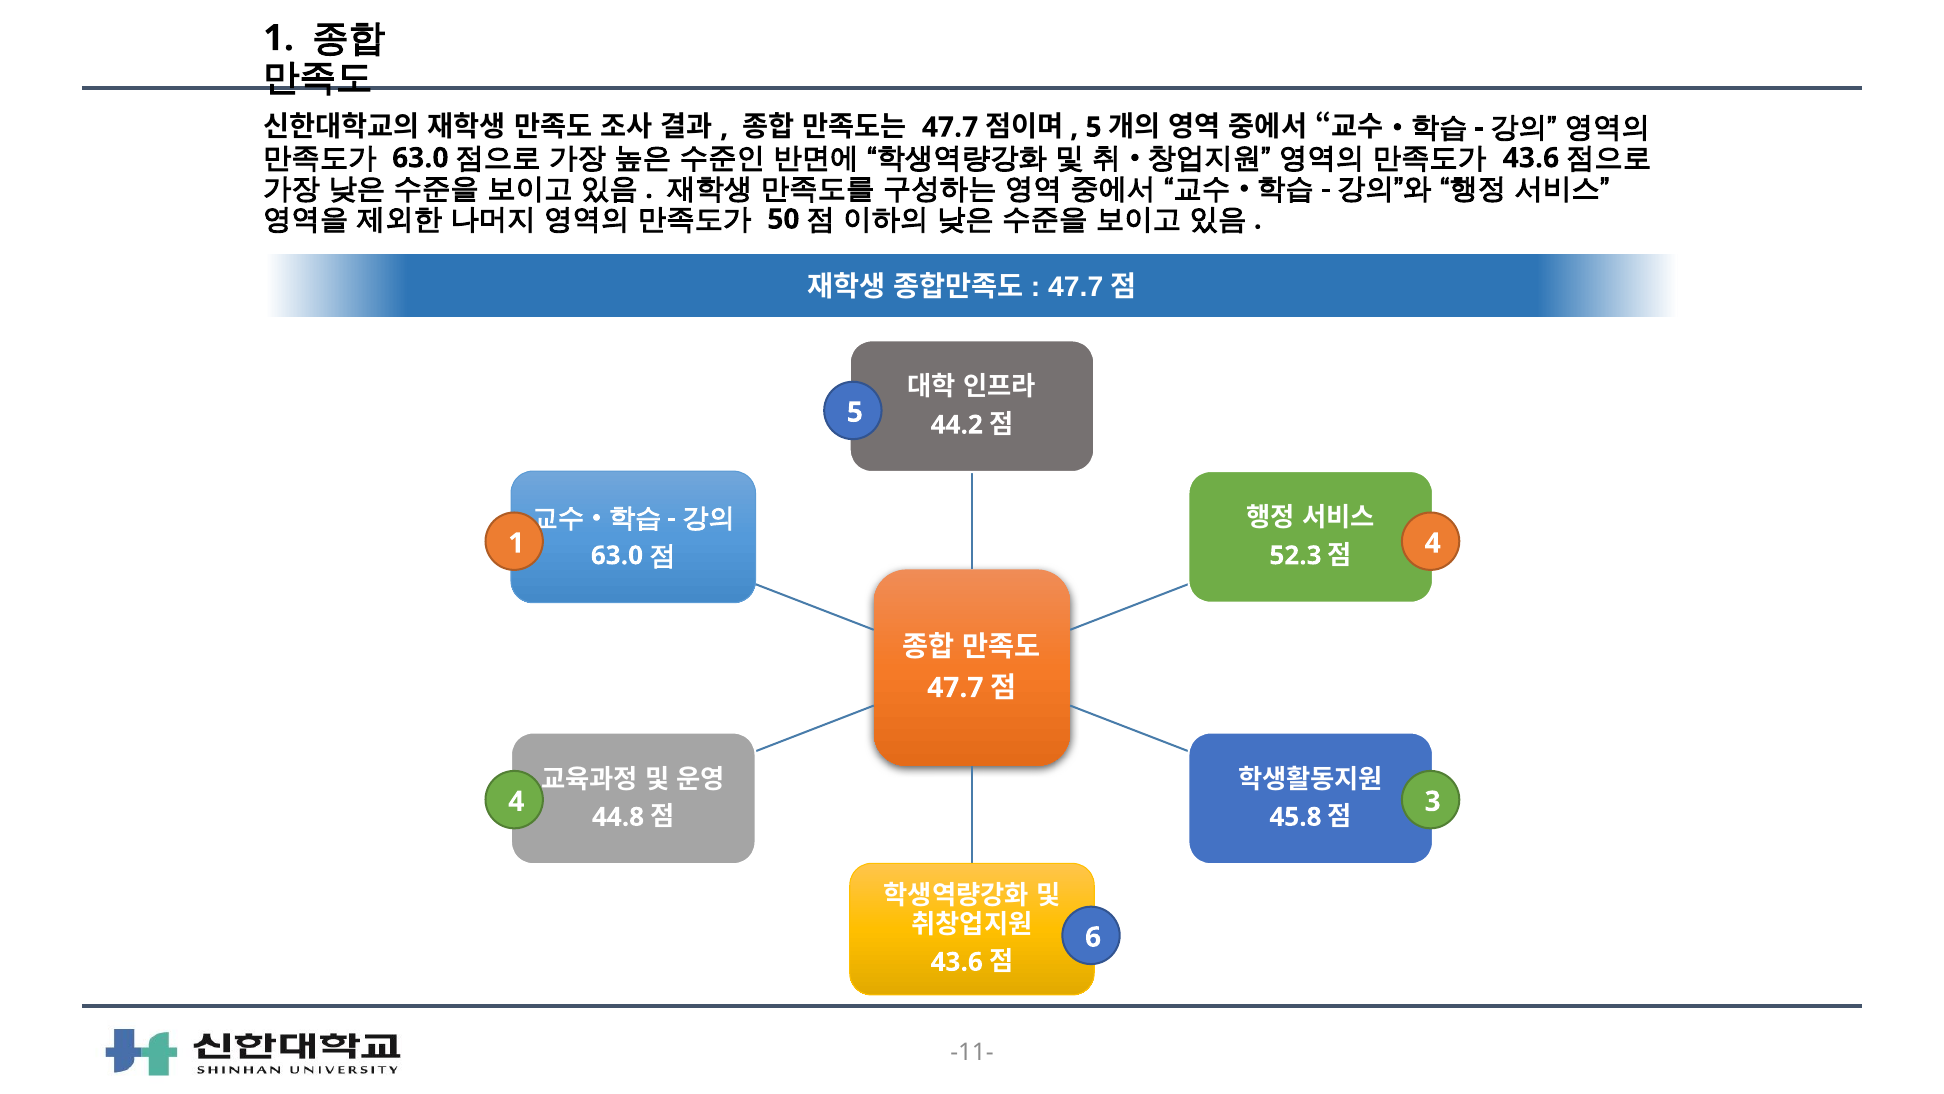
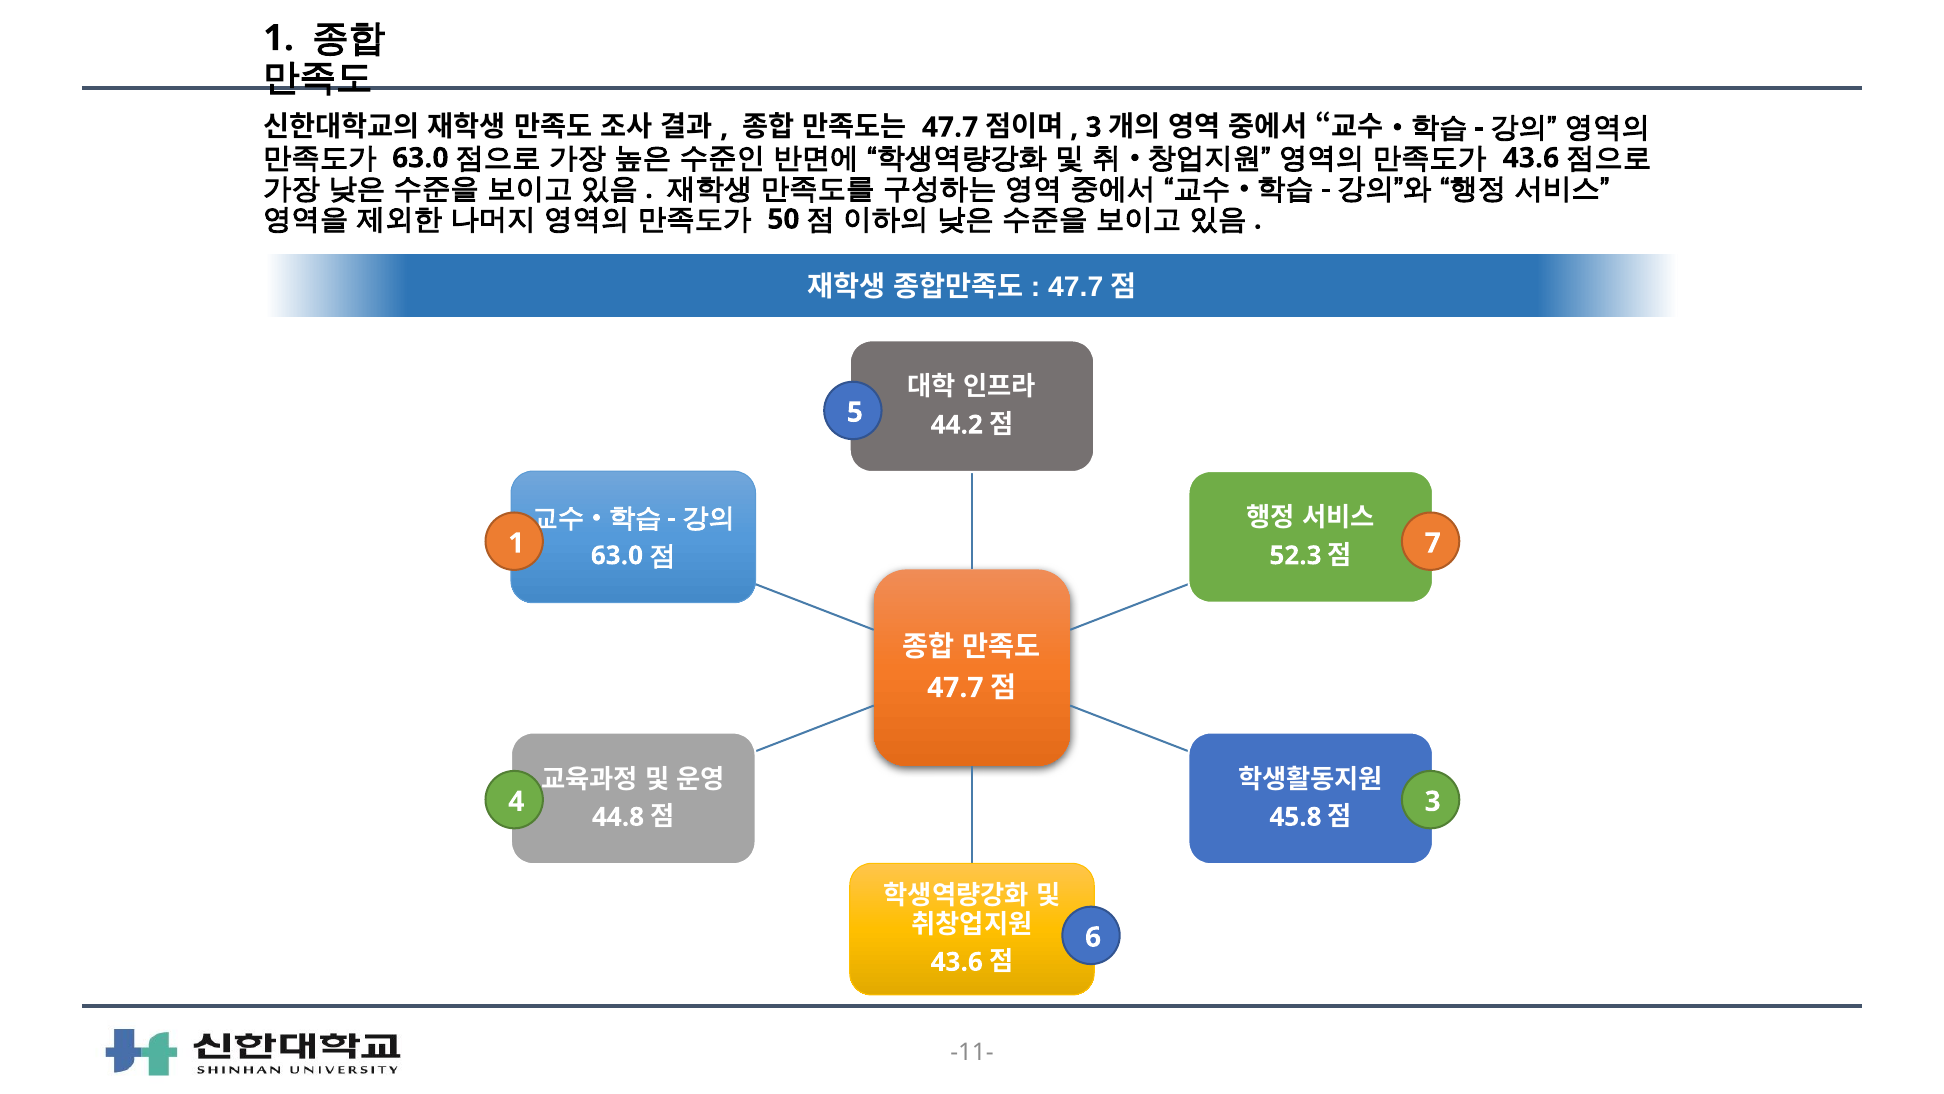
5 at (1094, 127): 5 -> 3
1 4: 4 -> 7
